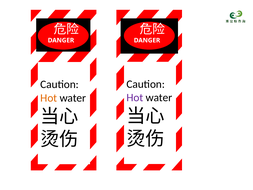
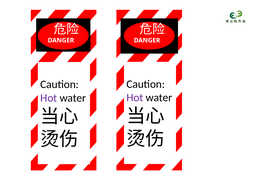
Hot at (49, 98) colour: orange -> purple
